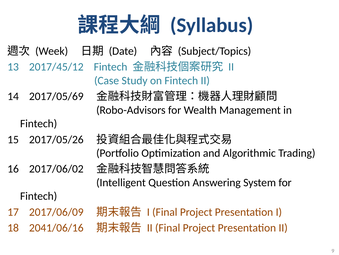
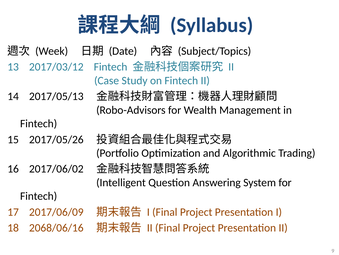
2017/45/12: 2017/45/12 -> 2017/03/12
2017/05/69: 2017/05/69 -> 2017/05/13
2041/06/16: 2041/06/16 -> 2068/06/16
